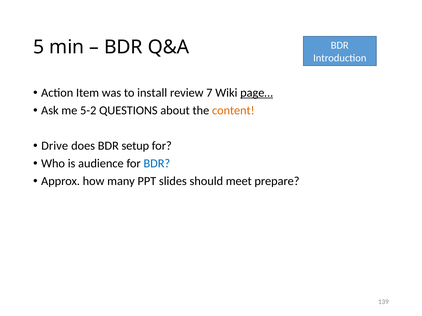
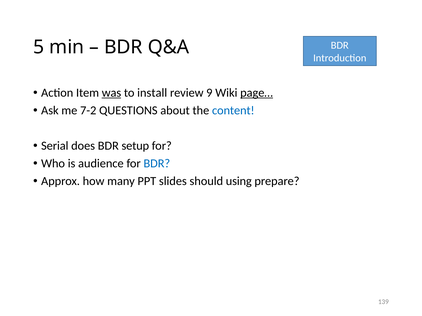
was underline: none -> present
7: 7 -> 9
5-2: 5-2 -> 7-2
content colour: orange -> blue
Drive: Drive -> Serial
meet: meet -> using
